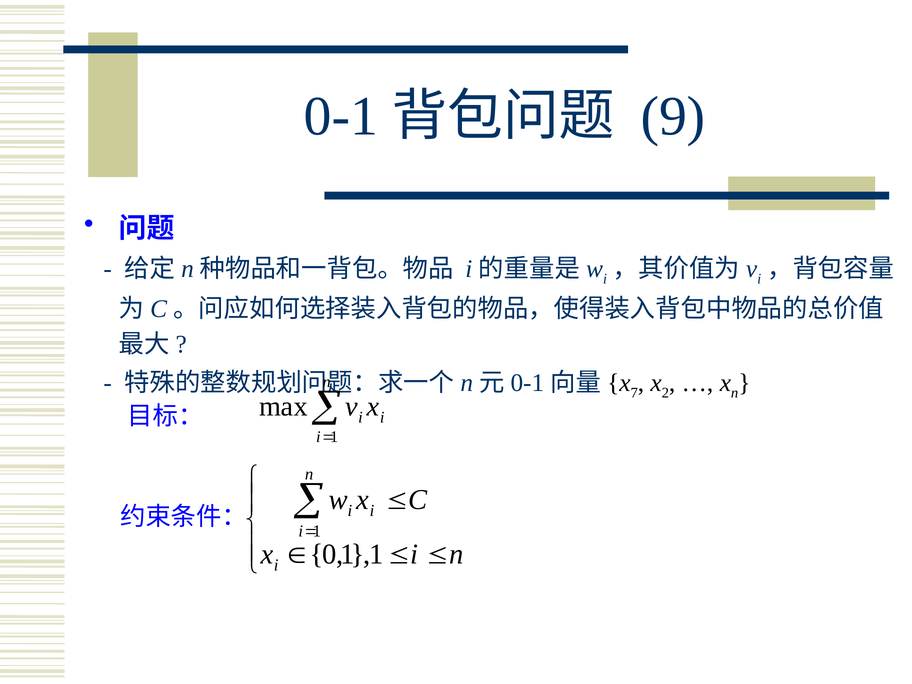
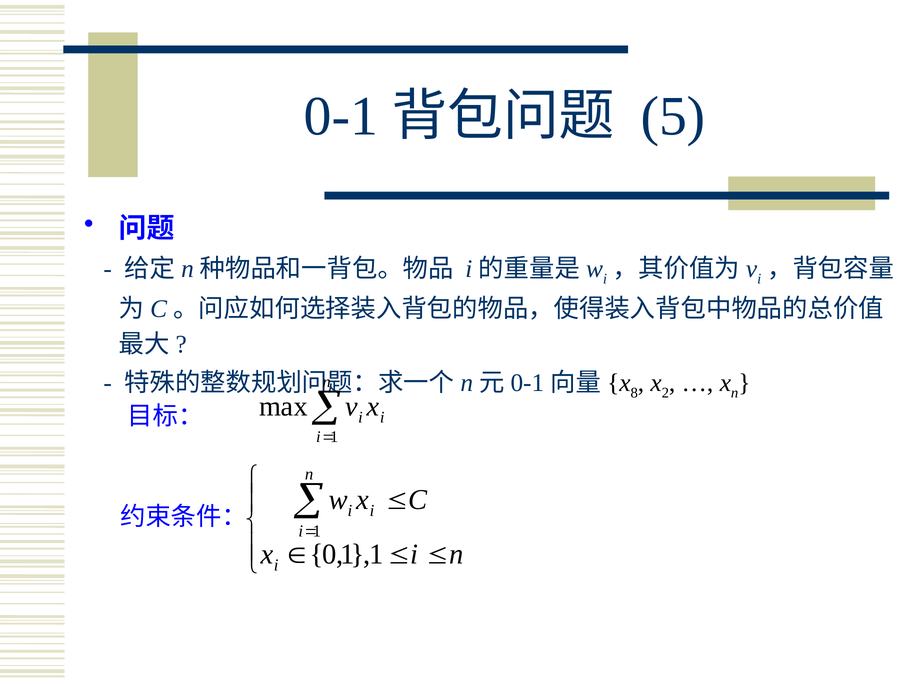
9: 9 -> 5
7: 7 -> 8
